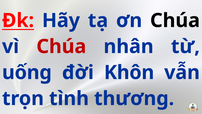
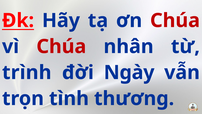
Chúa at (175, 20) colour: black -> red
uống: uống -> trình
Khôn: Khôn -> Ngày
